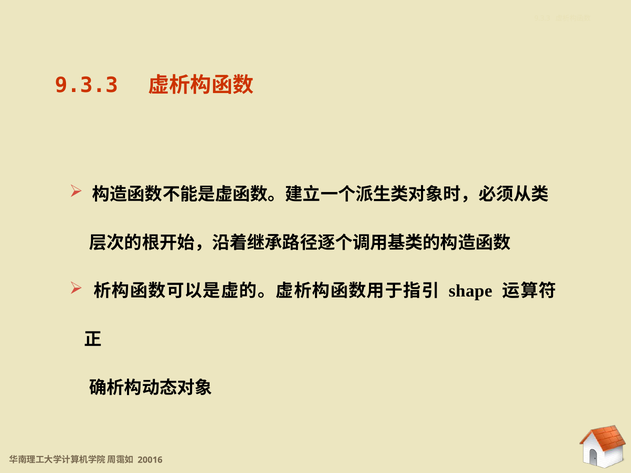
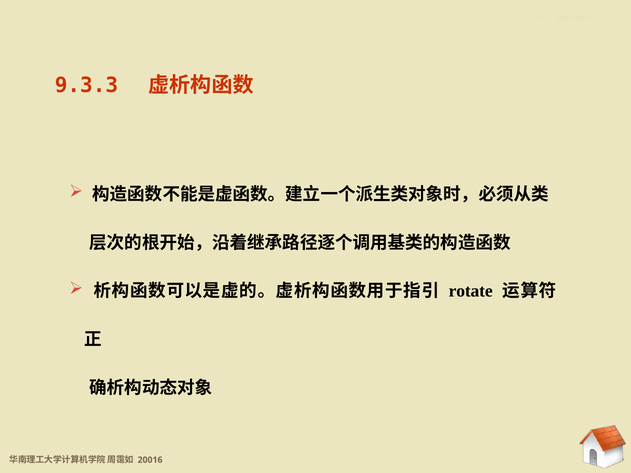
shape: shape -> rotate
